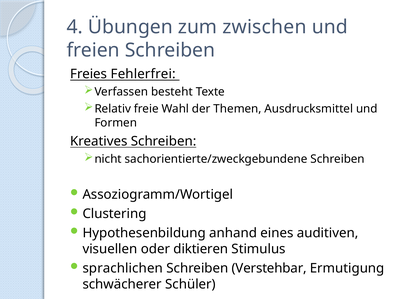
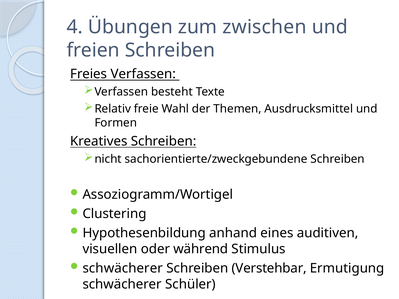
Freies Fehlerfrei: Fehlerfrei -> Verfassen
diktieren: diktieren -> während
sprachlichen at (123, 268): sprachlichen -> schwächerer
